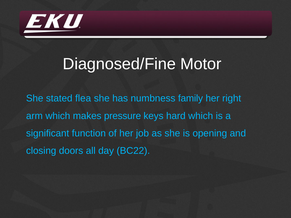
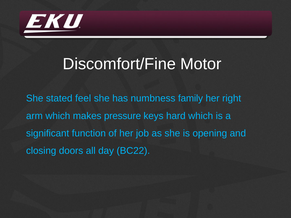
Diagnosed/Fine: Diagnosed/Fine -> Discomfort/Fine
flea: flea -> feel
